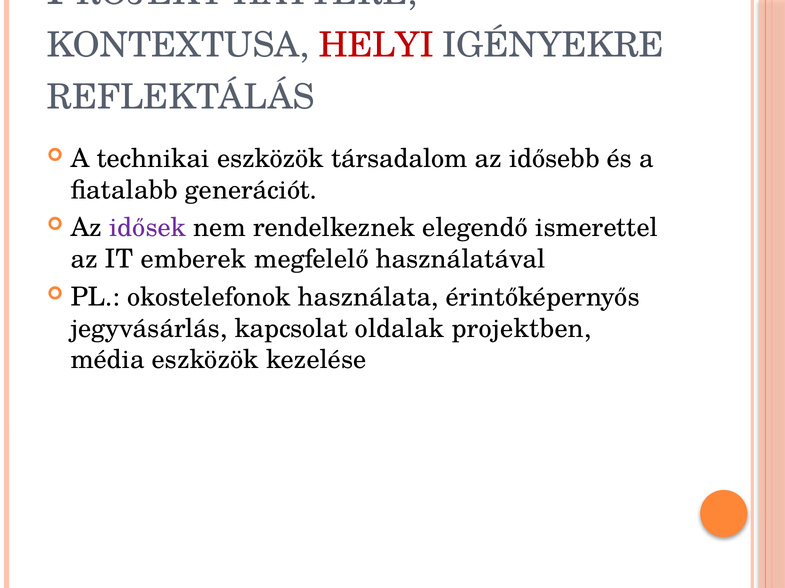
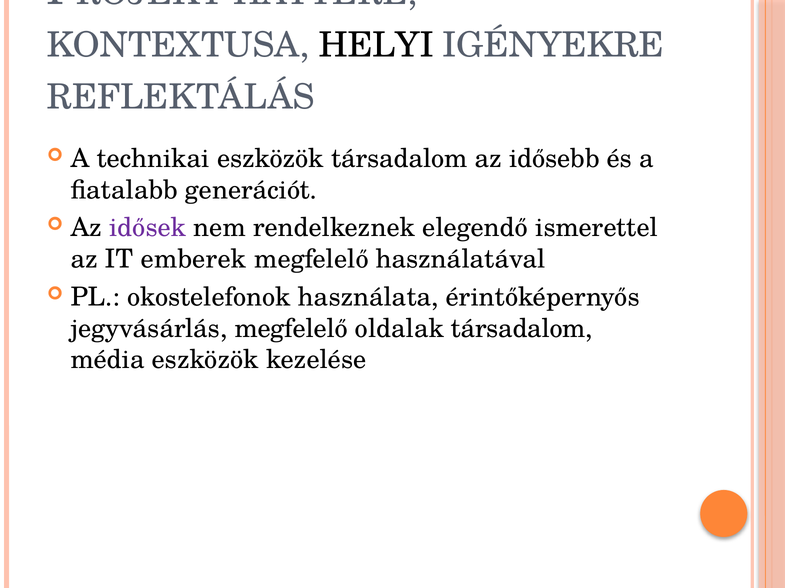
HELYI colour: red -> black
jegyvásárlás kapcsolat: kapcsolat -> megfelelő
oldalak projektben: projektben -> társadalom
